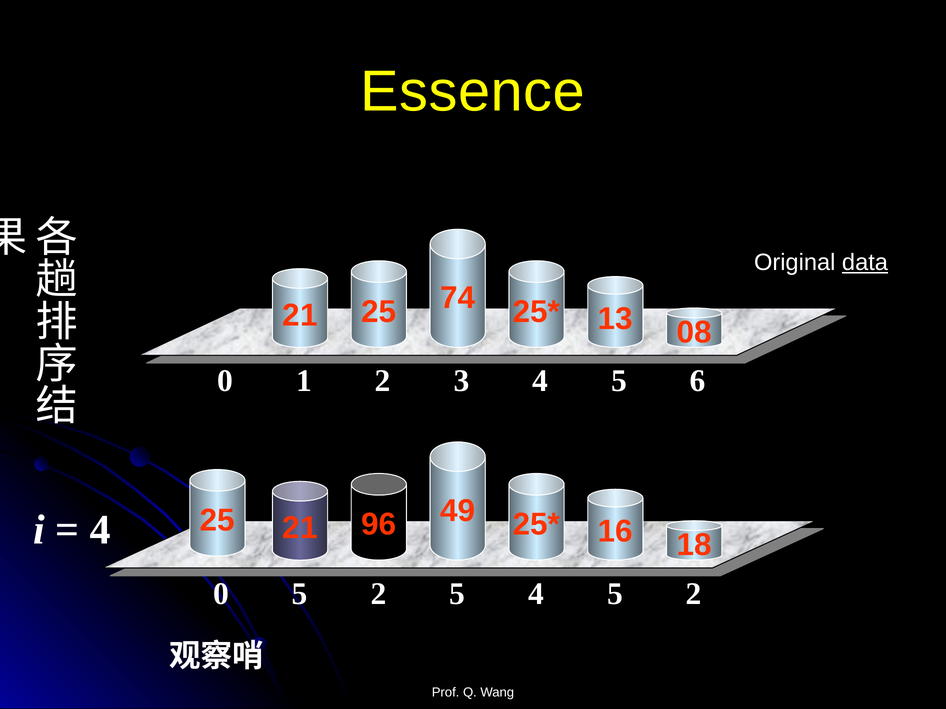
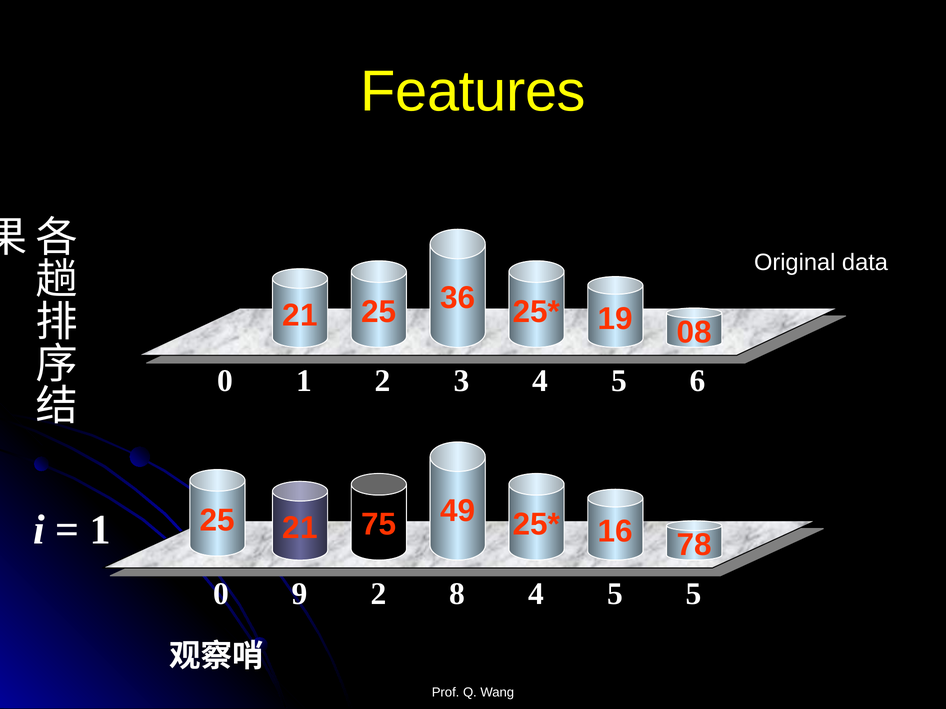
Essence: Essence -> Features
data underline: present -> none
74: 74 -> 36
13: 13 -> 19
4 at (100, 530): 4 -> 1
96: 96 -> 75
18: 18 -> 78
0 5: 5 -> 9
2 5: 5 -> 8
4 5 2: 2 -> 5
